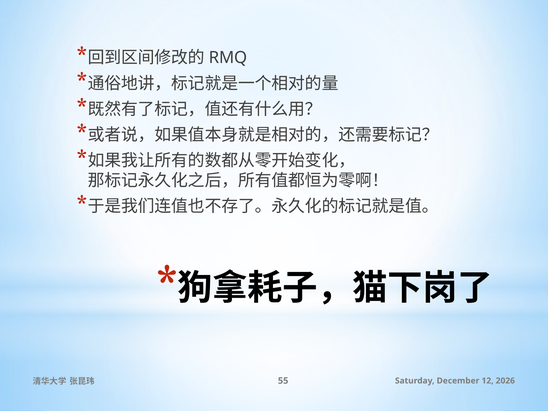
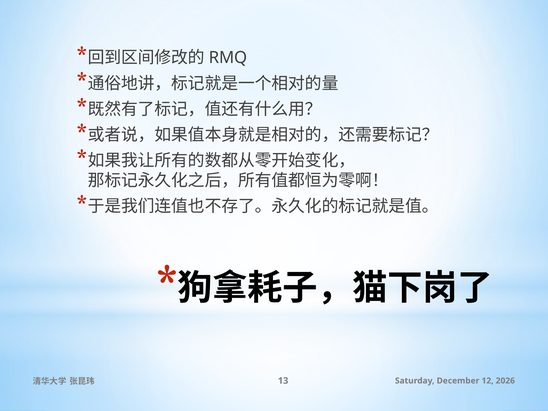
55: 55 -> 13
